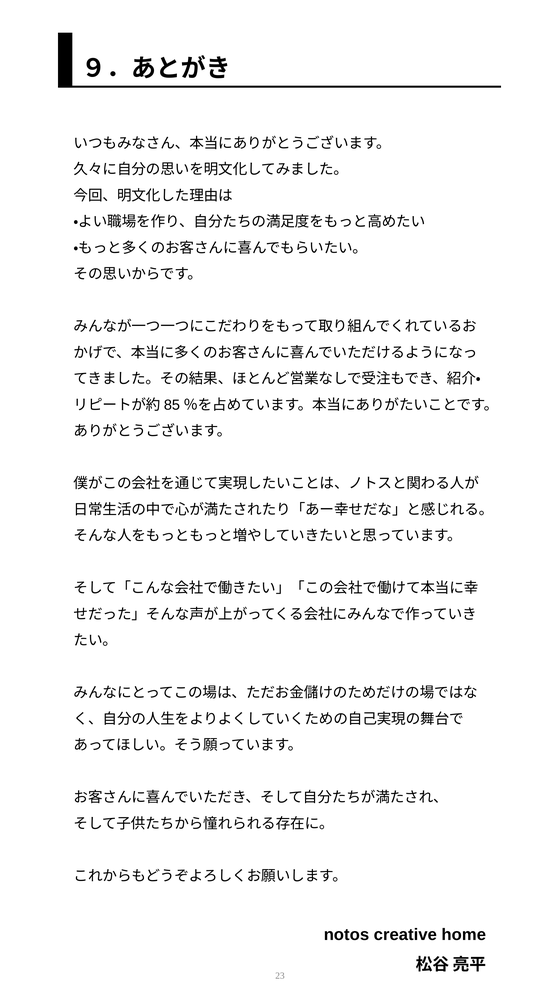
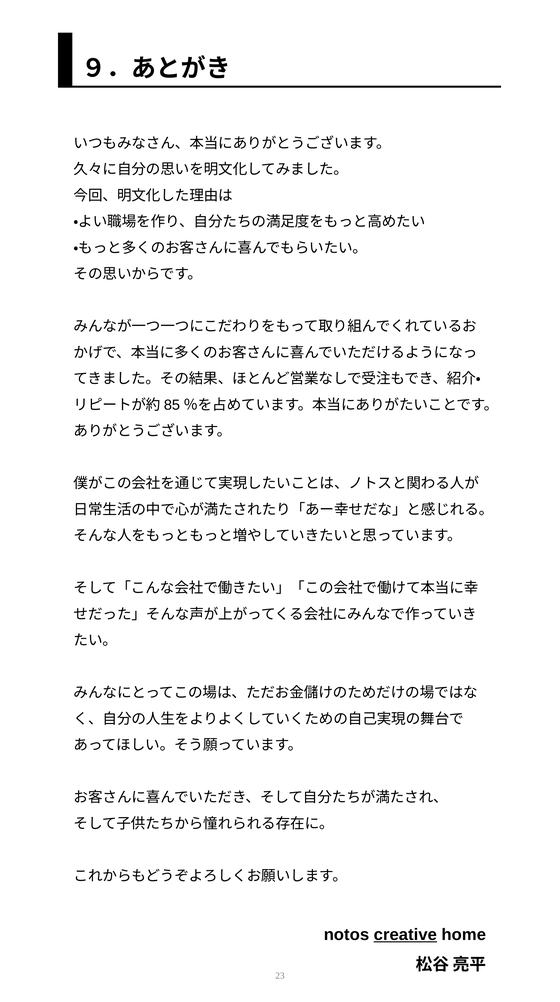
creative underline: none -> present
